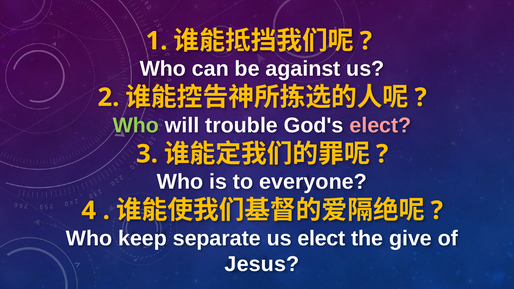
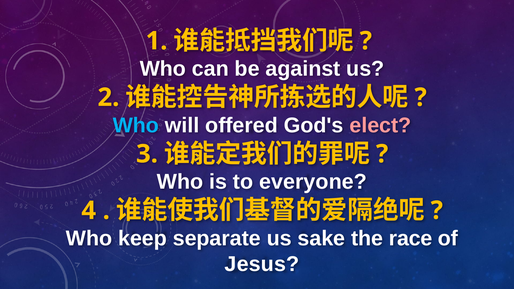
Who at (136, 125) colour: light green -> light blue
trouble: trouble -> offered
us elect: elect -> sake
give: give -> race
